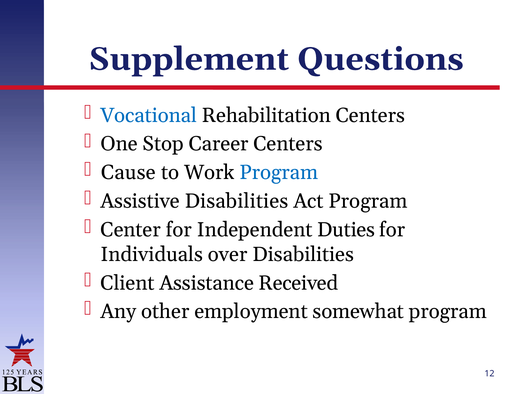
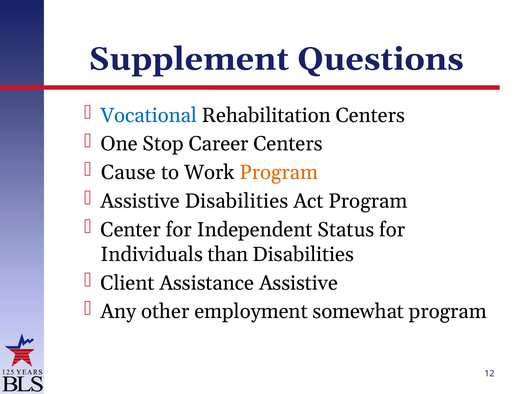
Program at (279, 173) colour: blue -> orange
Duties: Duties -> Status
over: over -> than
Assistance Received: Received -> Assistive
